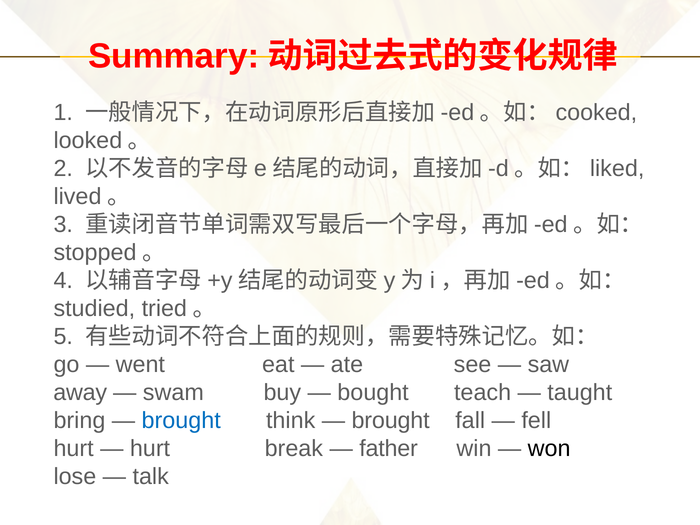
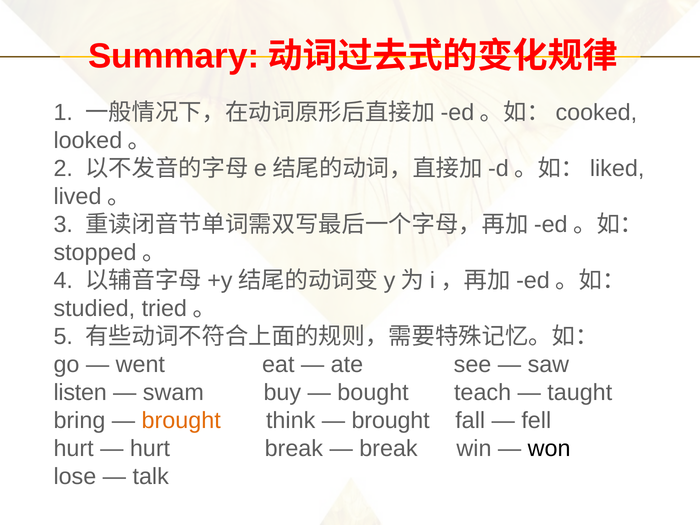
away: away -> listen
brought at (181, 420) colour: blue -> orange
father at (389, 448): father -> break
